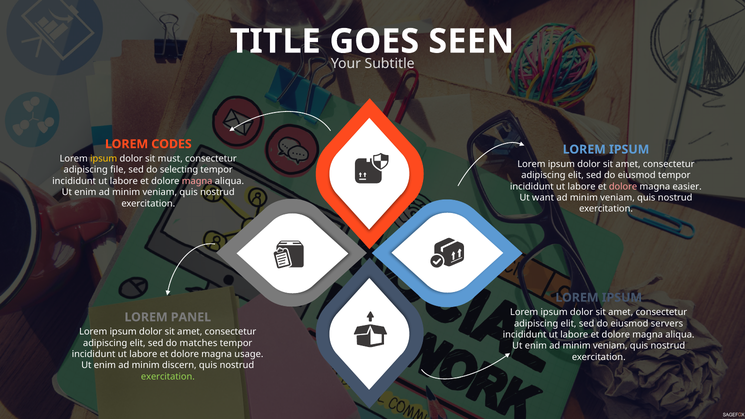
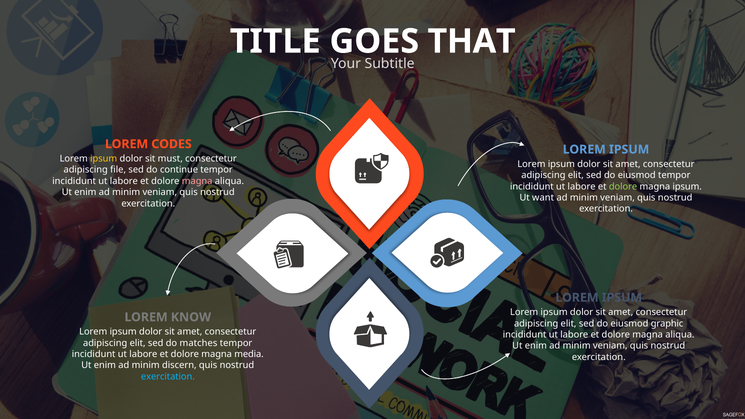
SEEN: SEEN -> THAT
selecting: selecting -> continue
dolore at (623, 187) colour: pink -> light green
magna easier: easier -> ipsum
PANEL: PANEL -> KNOW
servers: servers -> graphic
usage: usage -> media
exercitation at (168, 377) colour: light green -> light blue
